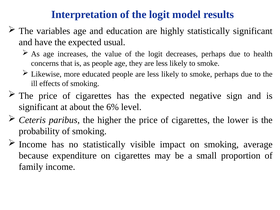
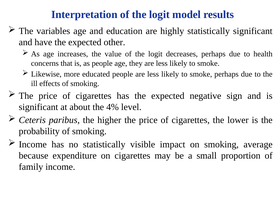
usual: usual -> other
6%: 6% -> 4%
